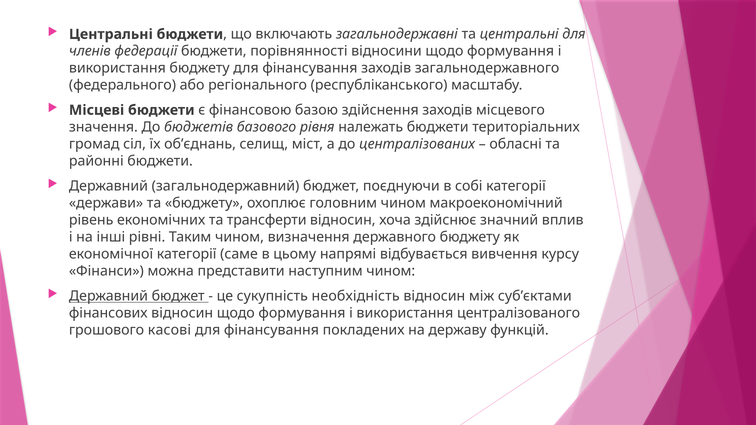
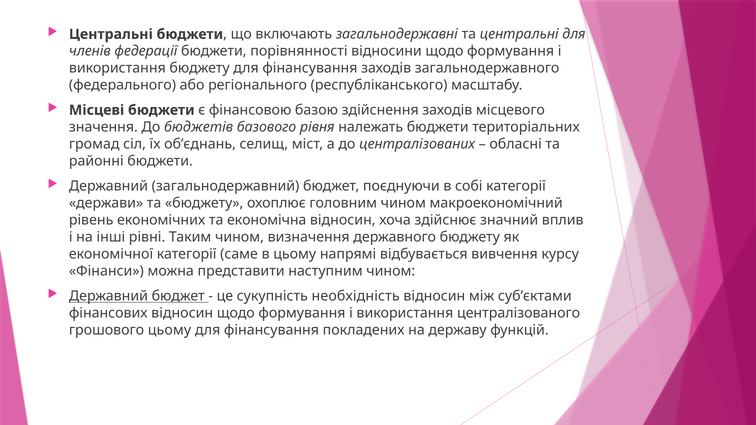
трансферти: трансферти -> економічна
грошового касові: касові -> цьому
